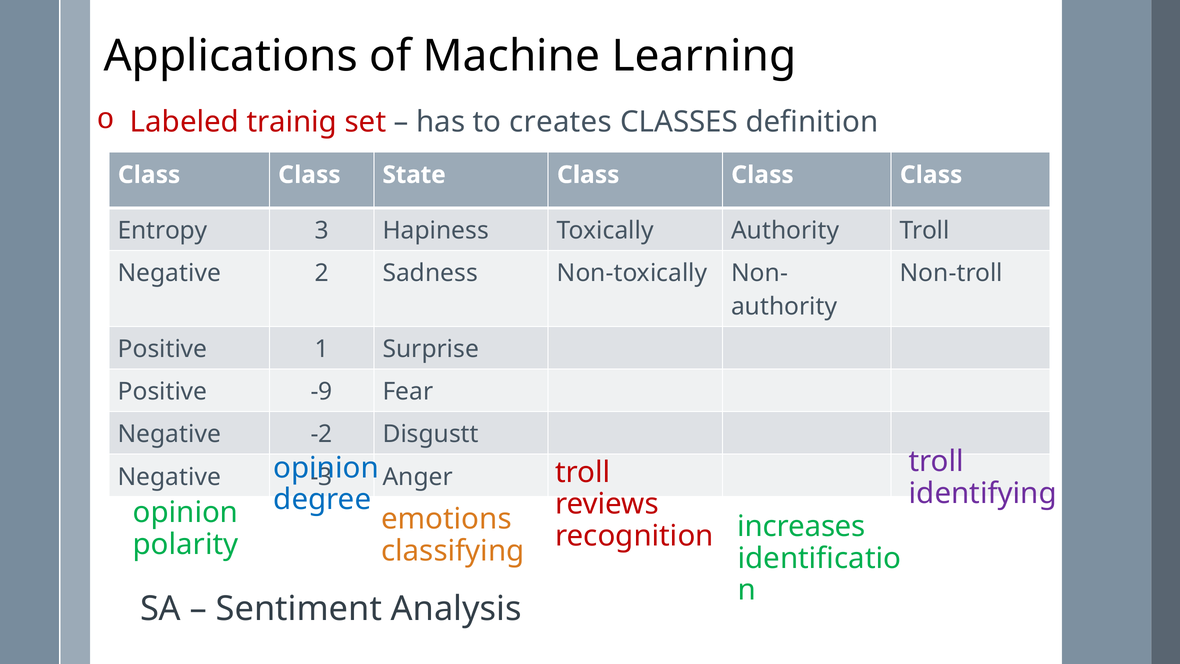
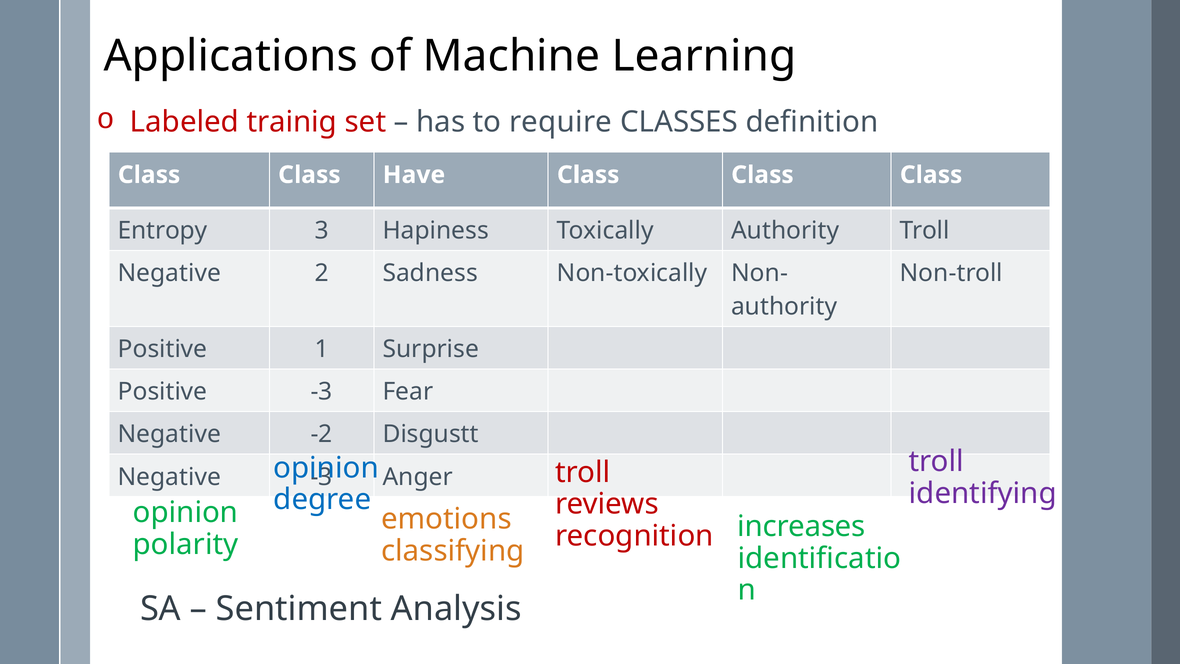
creates: creates -> require
State: State -> Have
Positive -9: -9 -> -3
